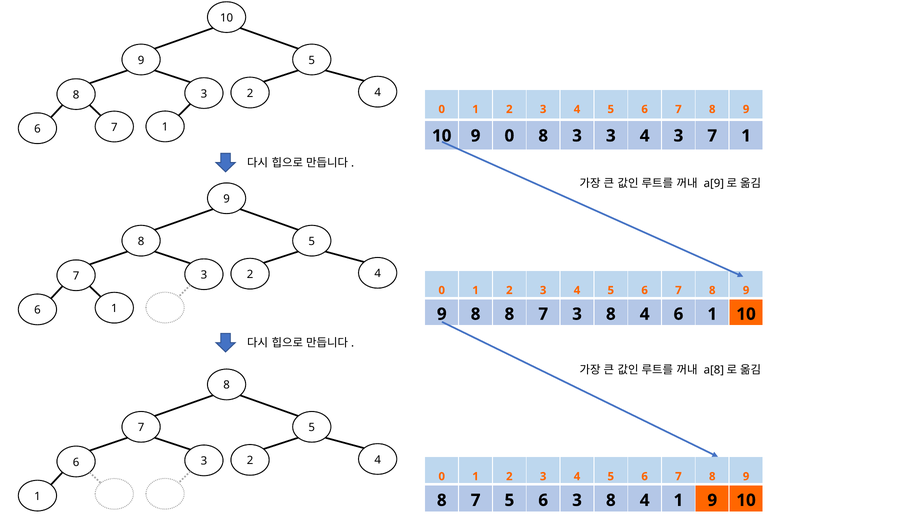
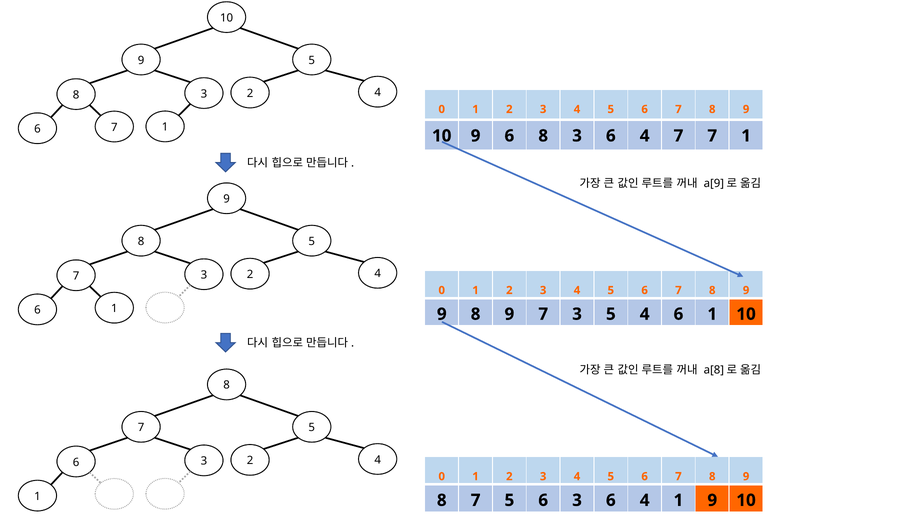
9 0: 0 -> 6
8 3 3: 3 -> 6
4 3: 3 -> 7
9 8 8: 8 -> 9
7 3 8: 8 -> 5
6 3 8: 8 -> 6
